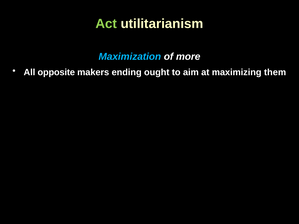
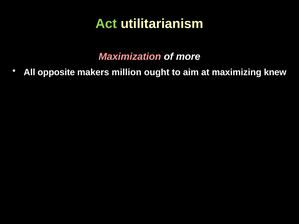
Maximization colour: light blue -> pink
ending: ending -> million
them: them -> knew
